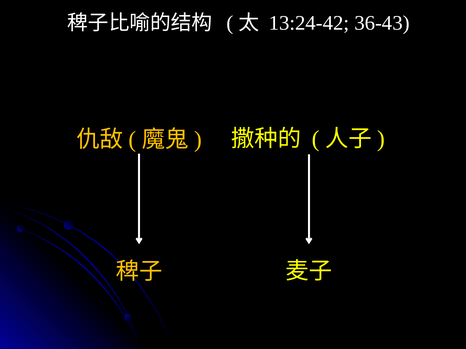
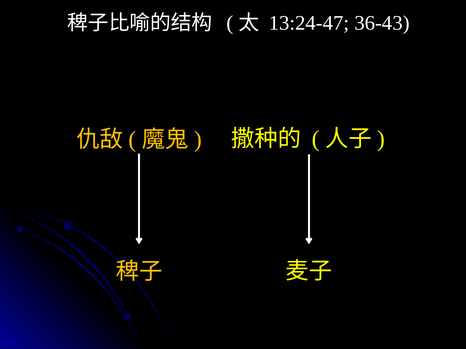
13:24-42: 13:24-42 -> 13:24-47
